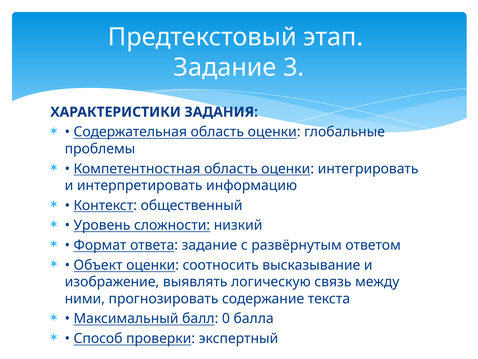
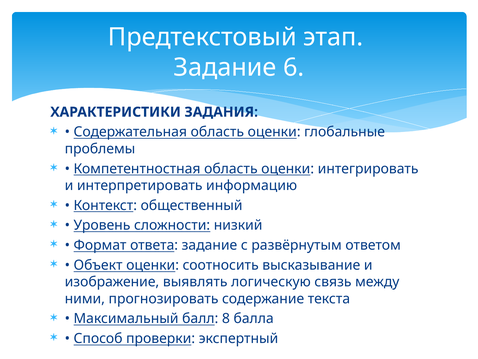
3: 3 -> 6
0: 0 -> 8
